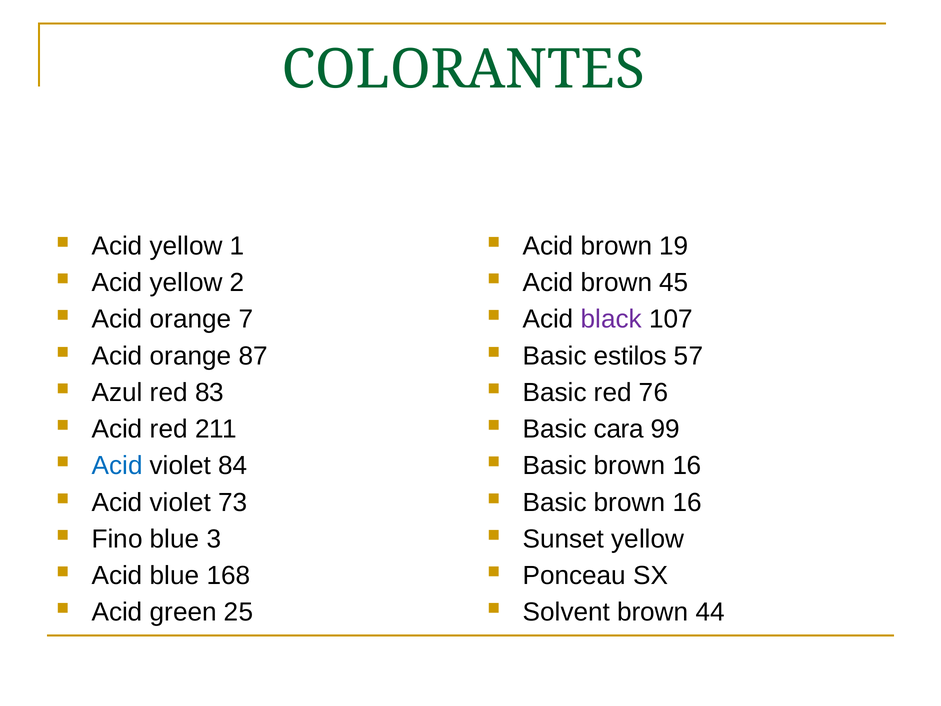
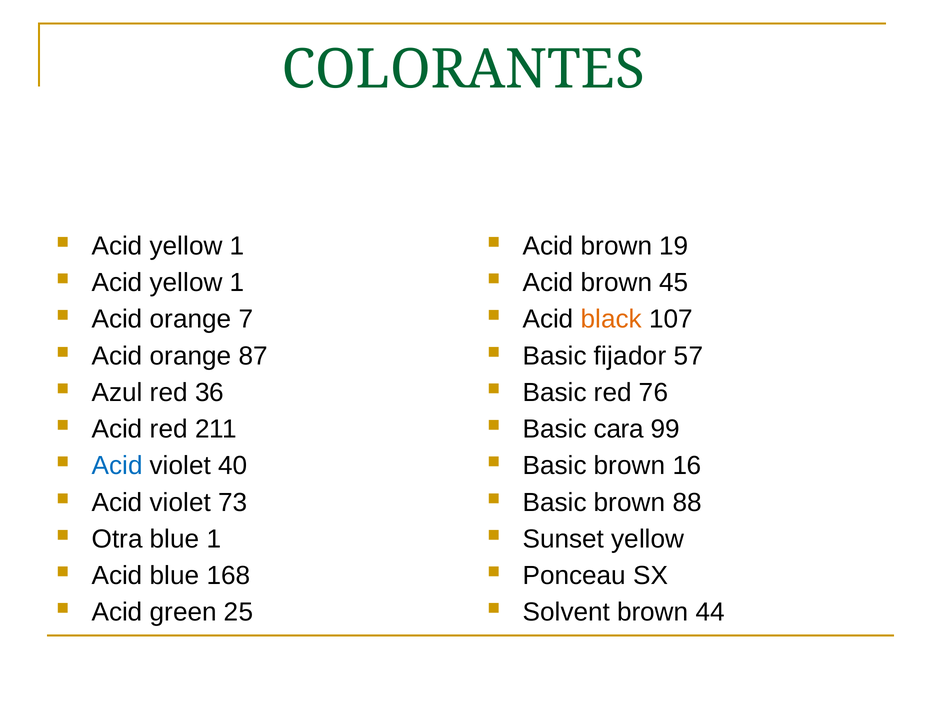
2 at (237, 283): 2 -> 1
black colour: purple -> orange
estilos: estilos -> fijador
83: 83 -> 36
84: 84 -> 40
16 at (687, 502): 16 -> 88
Fino: Fino -> Otra
blue 3: 3 -> 1
